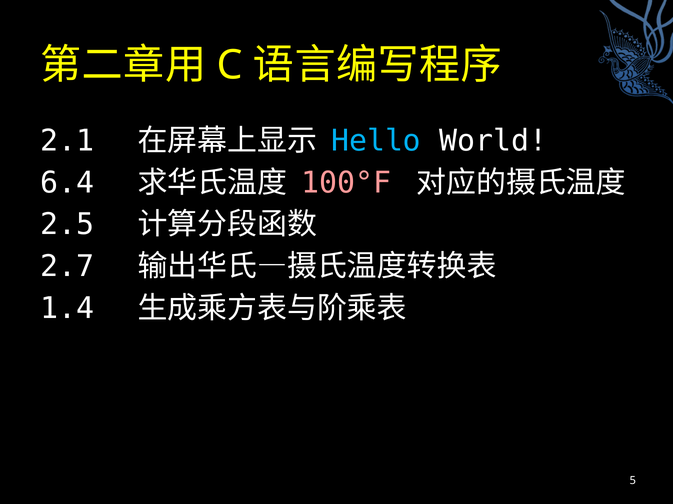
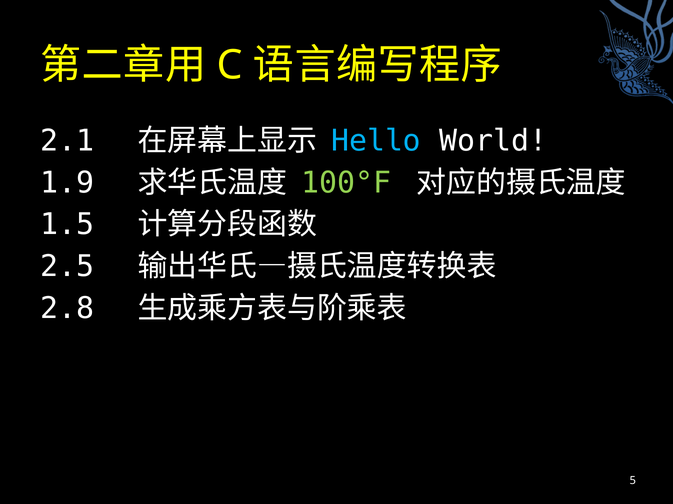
6.4: 6.4 -> 1.9
100°F colour: pink -> light green
2.5: 2.5 -> 1.5
2.7: 2.7 -> 2.5
1.4: 1.4 -> 2.8
